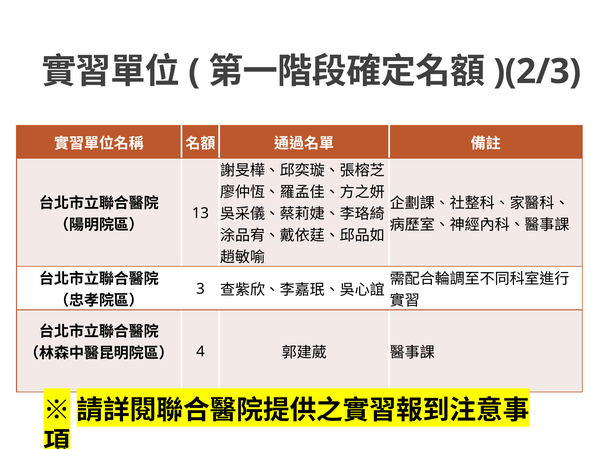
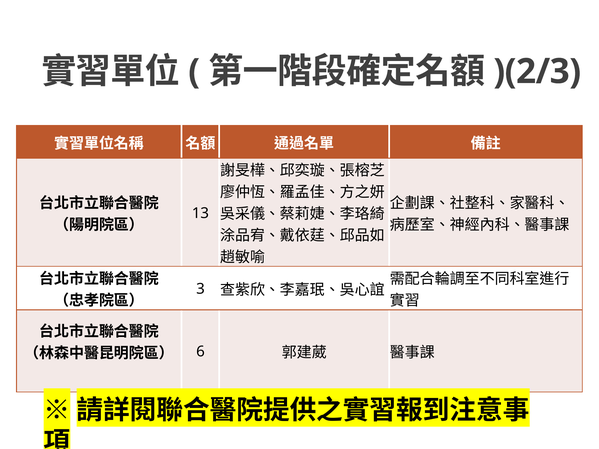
4: 4 -> 6
